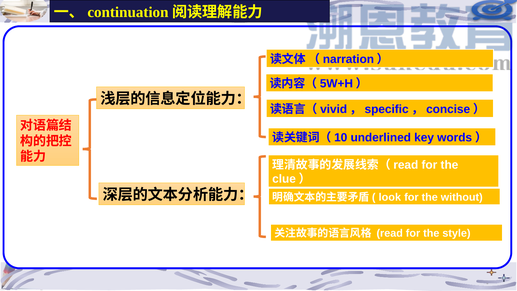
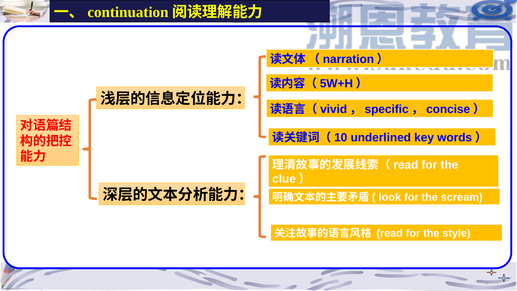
without: without -> scream
